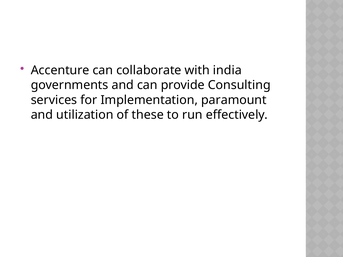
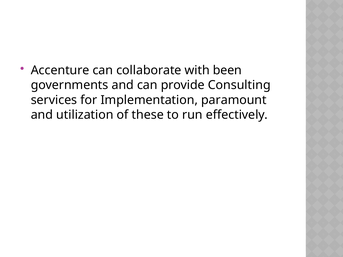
india: india -> been
